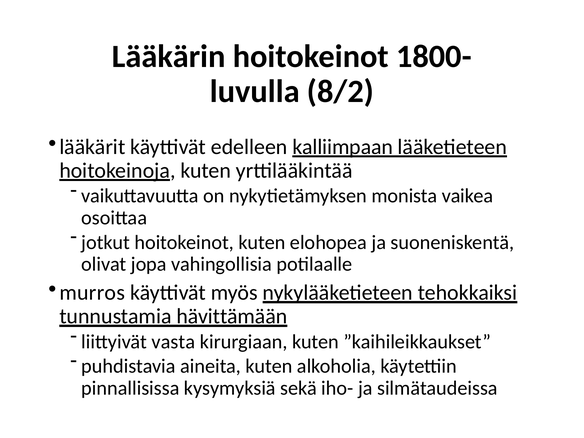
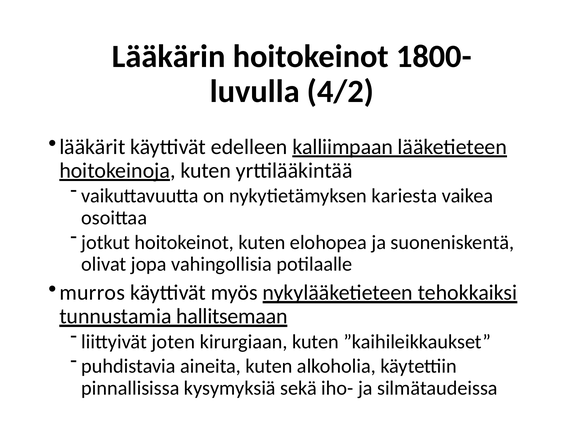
8/2: 8/2 -> 4/2
monista: monista -> kariesta
hävittämään: hävittämään -> hallitsemaan
vasta: vasta -> joten
